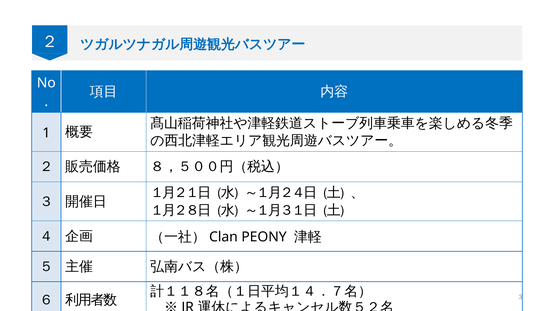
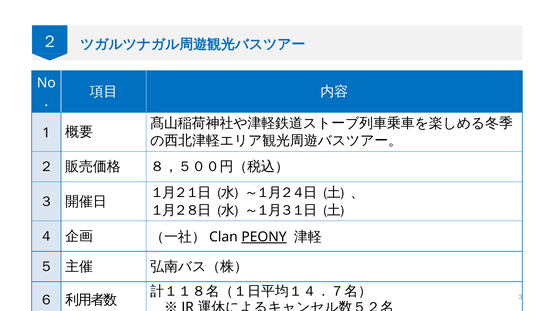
PEONY underline: none -> present
